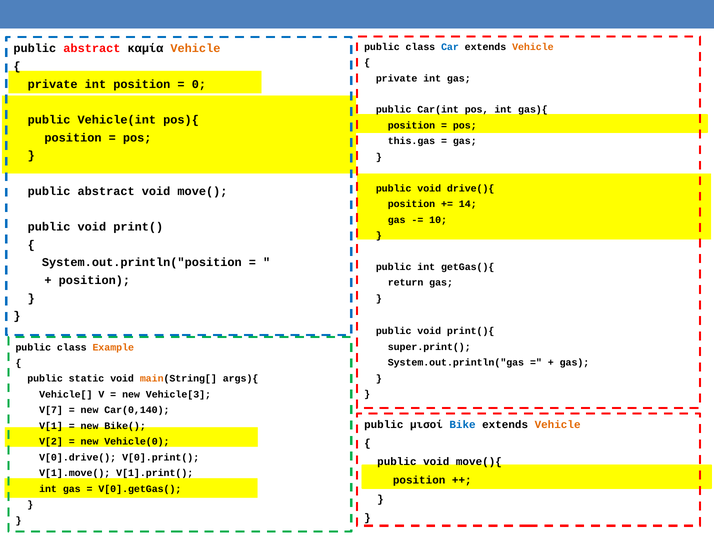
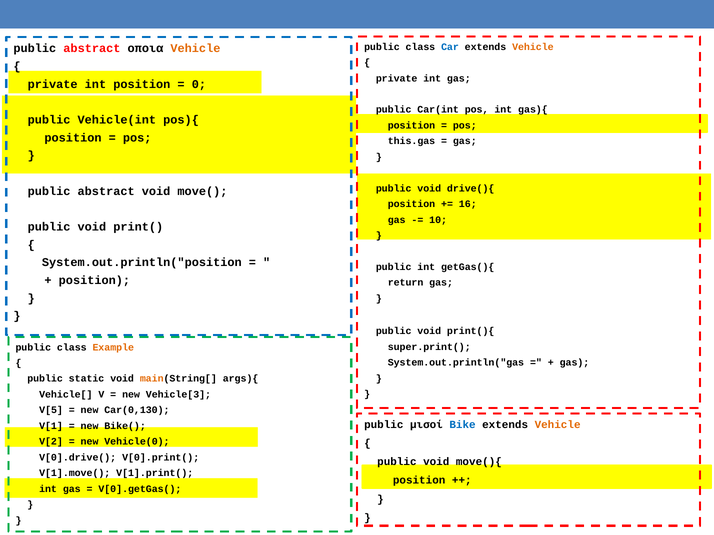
καμία: καμία -> οποια
14: 14 -> 16
V[7: V[7 -> V[5
Car(0,140: Car(0,140 -> Car(0,130
